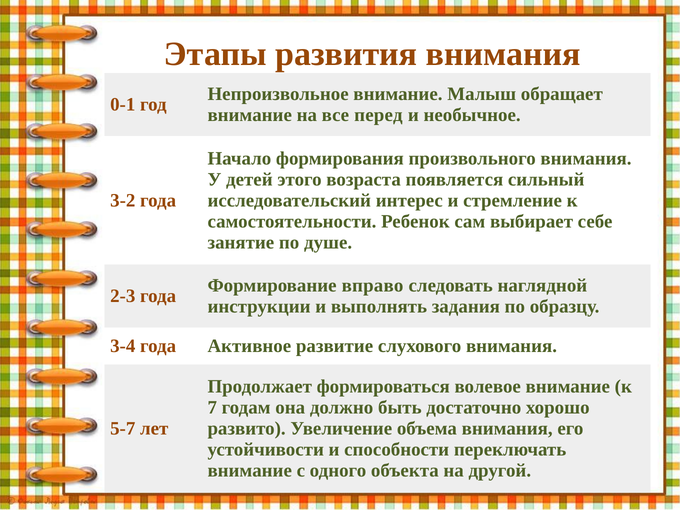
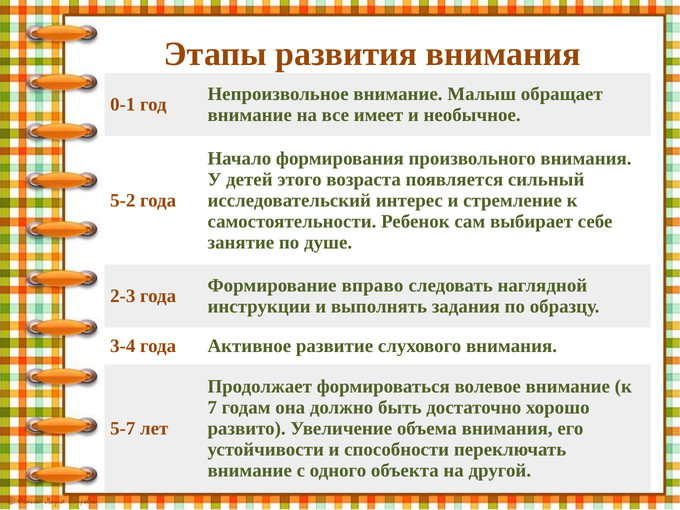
перед: перед -> имеет
3-2: 3-2 -> 5-2
